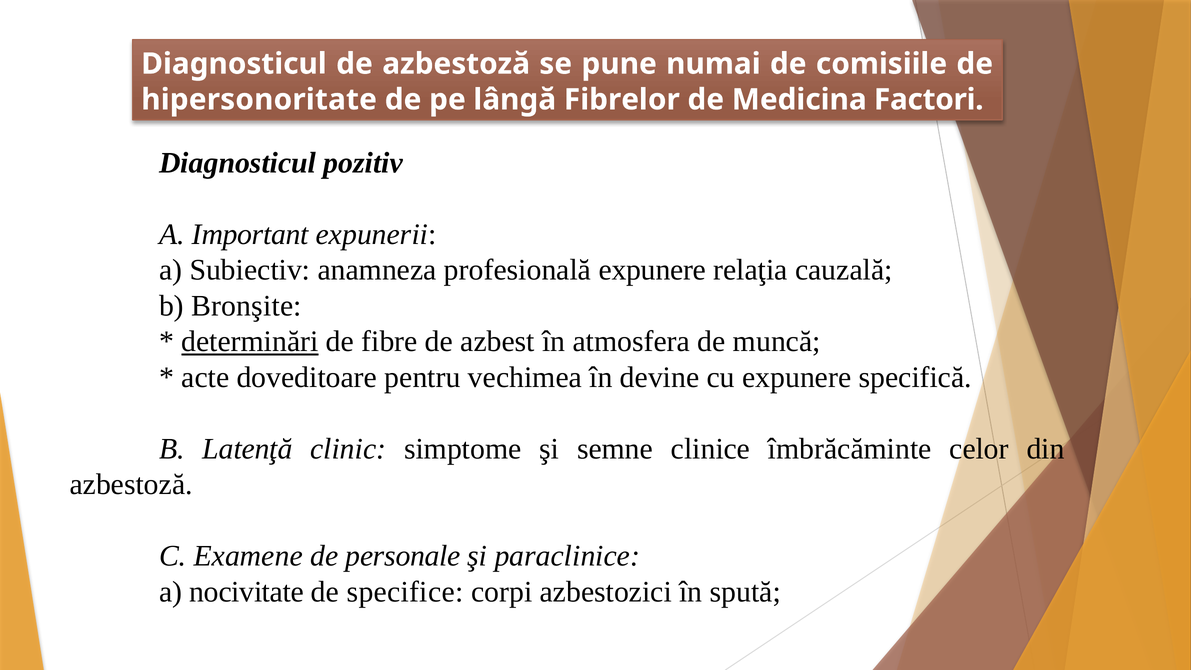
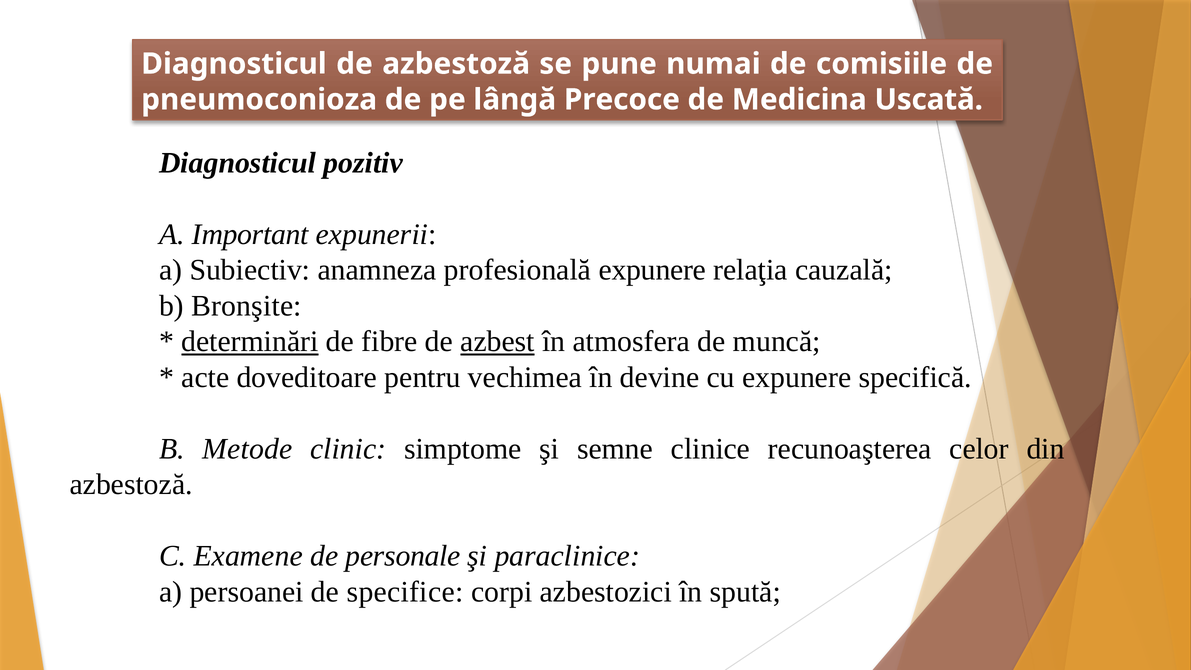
hipersonoritate: hipersonoritate -> pneumoconioza
Fibrelor: Fibrelor -> Precoce
Factori: Factori -> Uscată
azbest underline: none -> present
Latenţă: Latenţă -> Metode
îmbrăcăminte: îmbrăcăminte -> recunoaşterea
nocivitate: nocivitate -> persoanei
